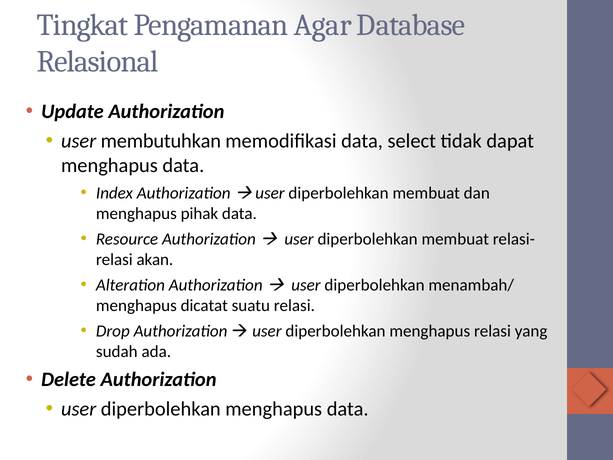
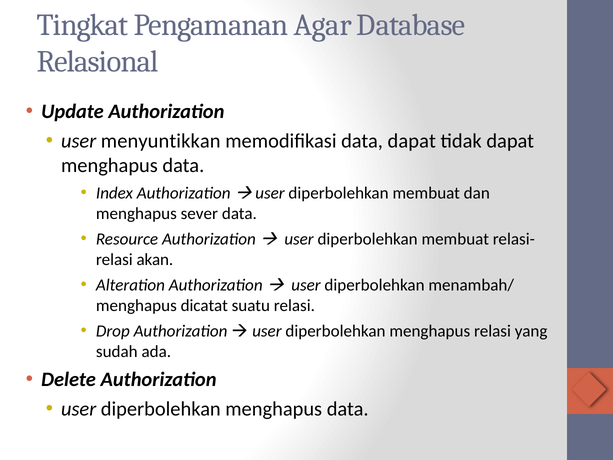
membutuhkan: membutuhkan -> menyuntikkan
data select: select -> dapat
pihak: pihak -> sever
